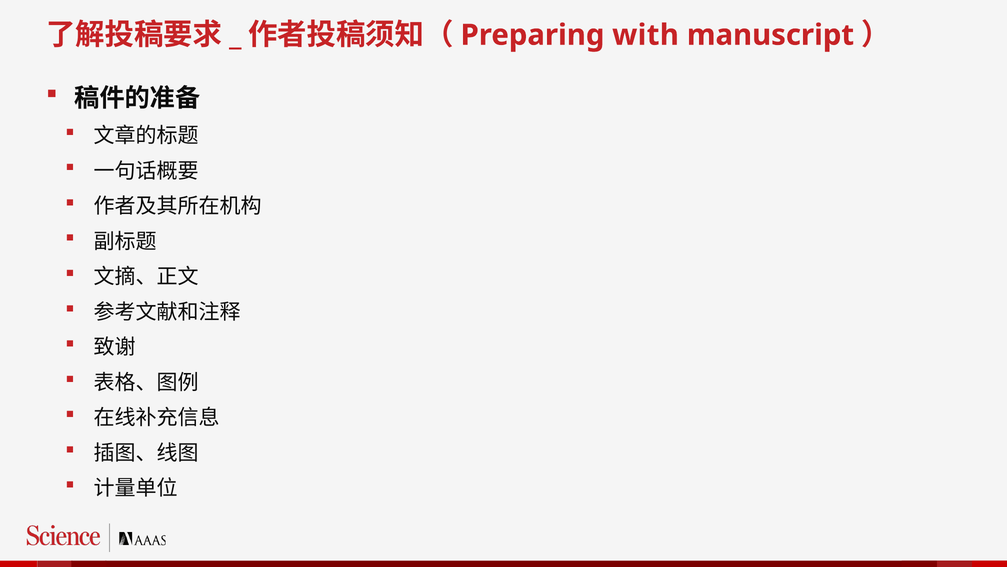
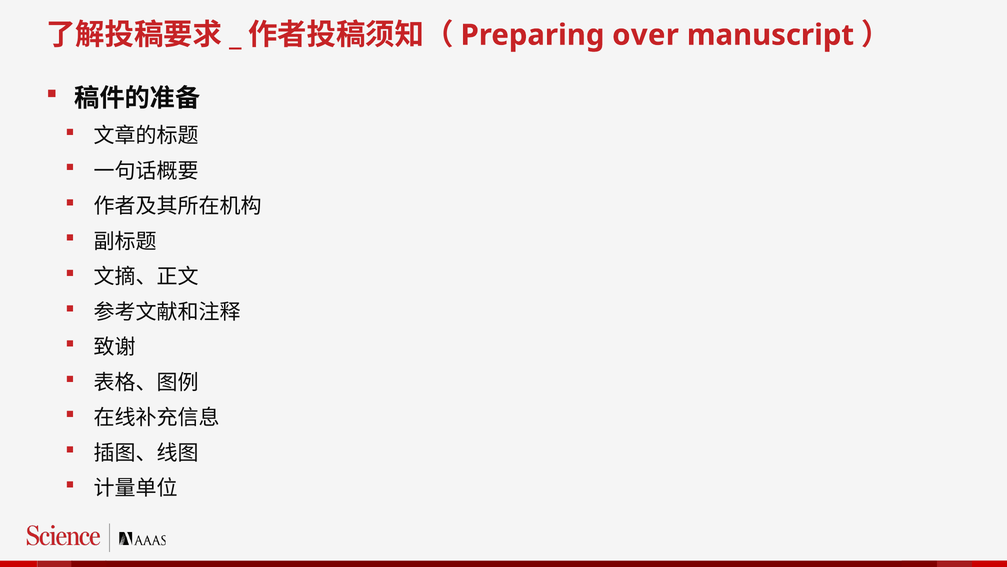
with: with -> over
